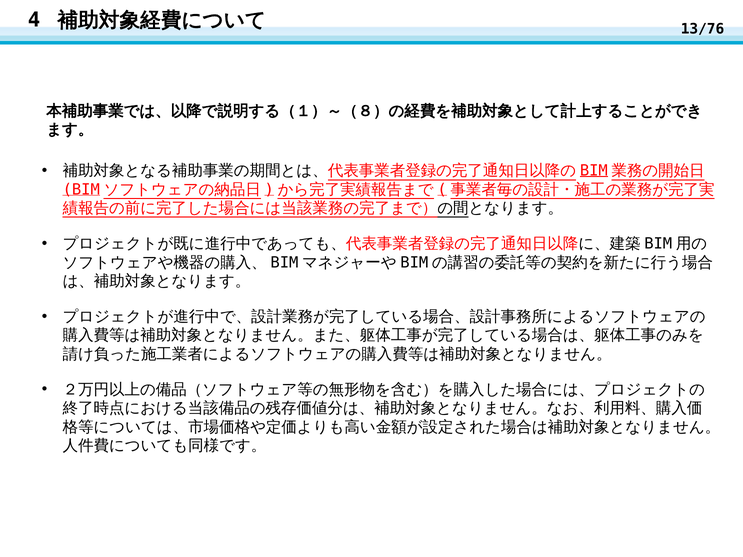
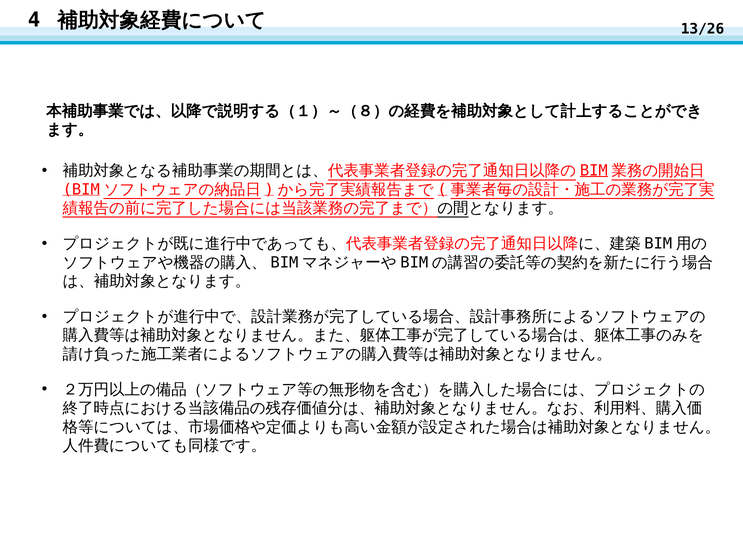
13/76: 13/76 -> 13/26
